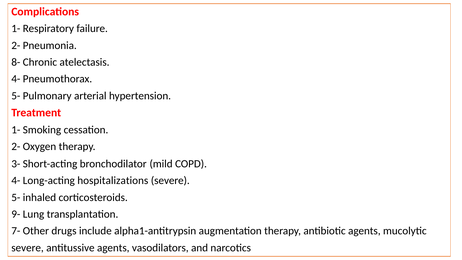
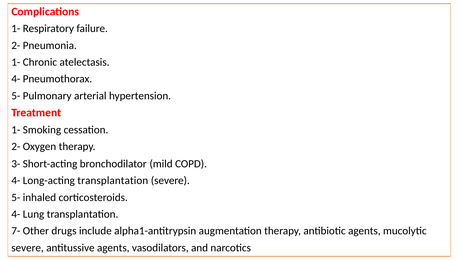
8- at (16, 62): 8- -> 1-
Long-acting hospitalizations: hospitalizations -> transplantation
9- at (16, 214): 9- -> 4-
